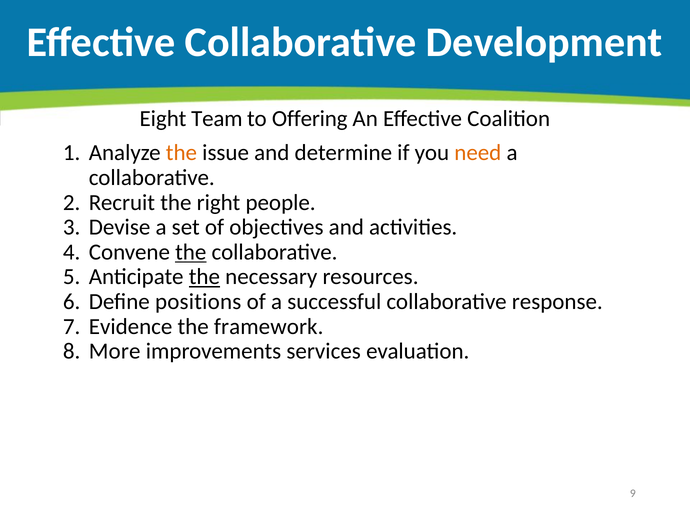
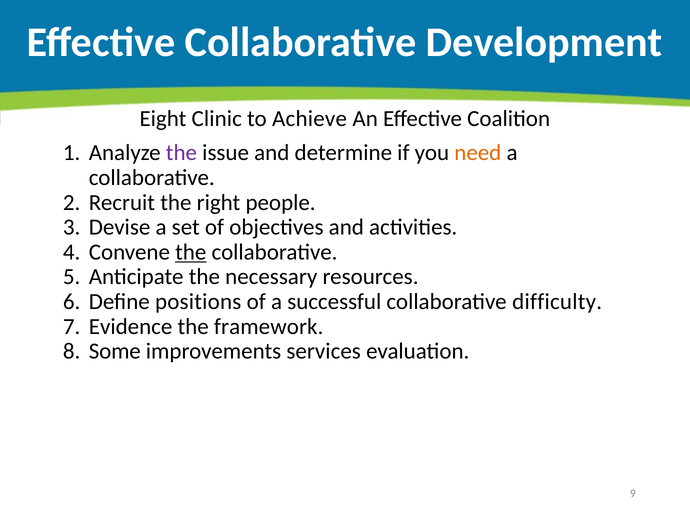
Team: Team -> Clinic
Offering: Offering -> Achieve
the at (181, 153) colour: orange -> purple
the at (204, 277) underline: present -> none
response: response -> difficulty
More: More -> Some
